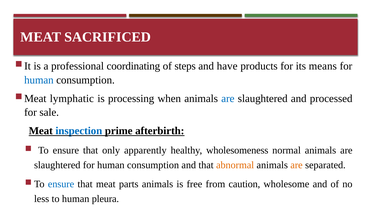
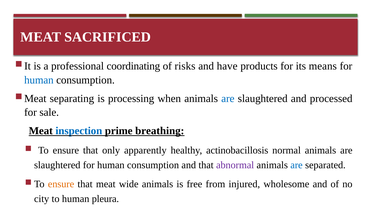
steps: steps -> risks
lymphatic: lymphatic -> separating
afterbirth: afterbirth -> breathing
wholesomeness: wholesomeness -> actinobacillosis
abnormal colour: orange -> purple
are at (297, 165) colour: orange -> blue
ensure at (61, 184) colour: blue -> orange
parts: parts -> wide
caution: caution -> injured
less: less -> city
